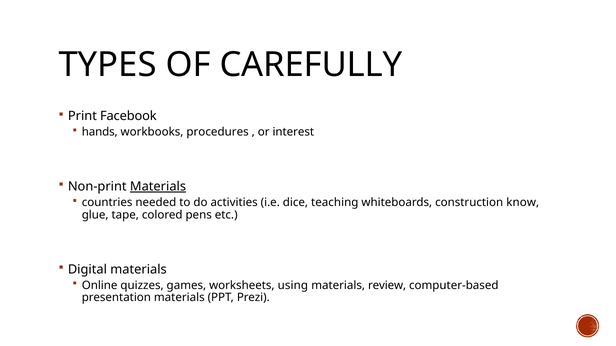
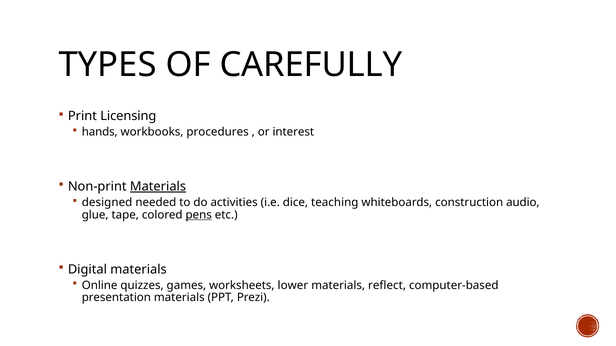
Facebook: Facebook -> Licensing
countries: countries -> designed
know: know -> audio
pens underline: none -> present
using: using -> lower
review: review -> reflect
